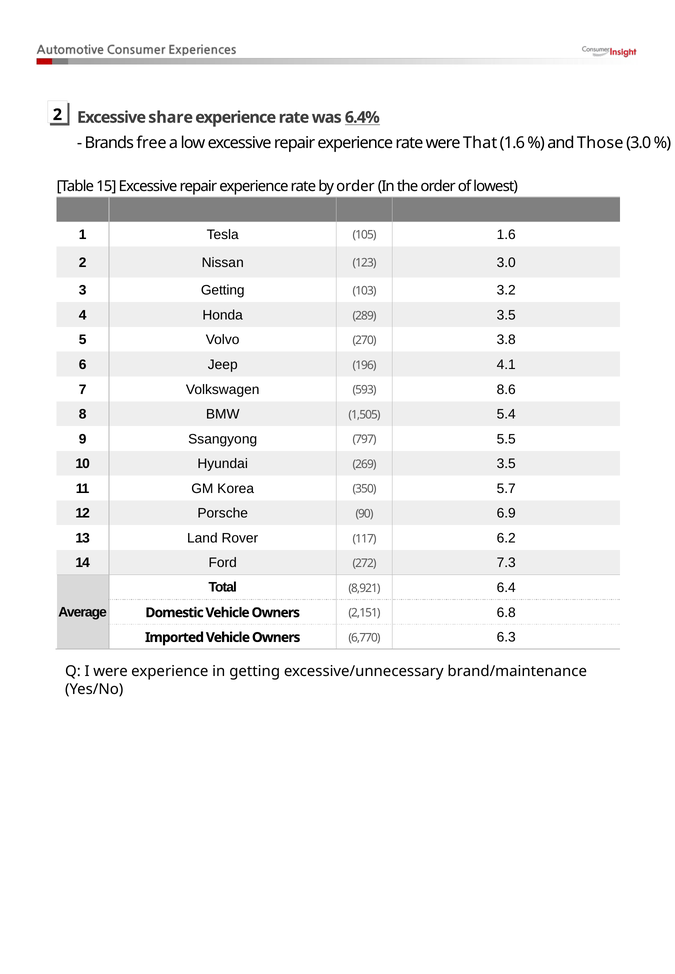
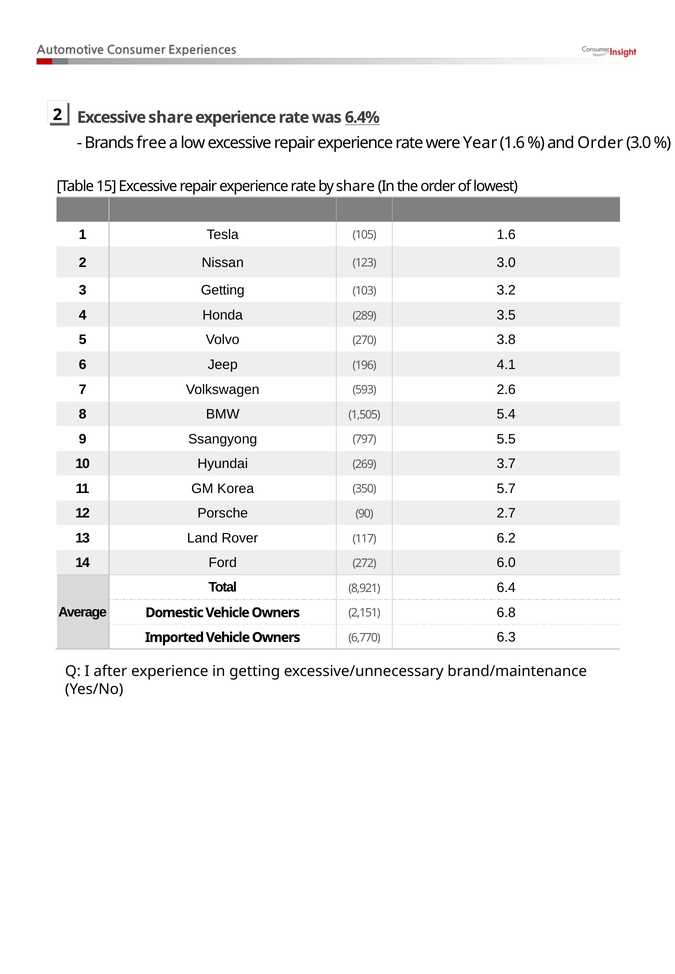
That: That -> Year
and Those: Those -> Order
by order: order -> share
8.6: 8.6 -> 2.6
269 3.5: 3.5 -> 3.7
6.9: 6.9 -> 2.7
7.3: 7.3 -> 6.0
I were: were -> after
